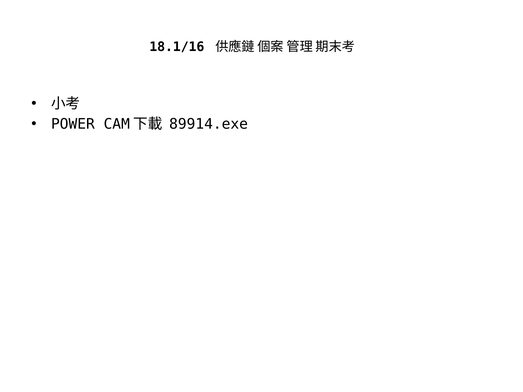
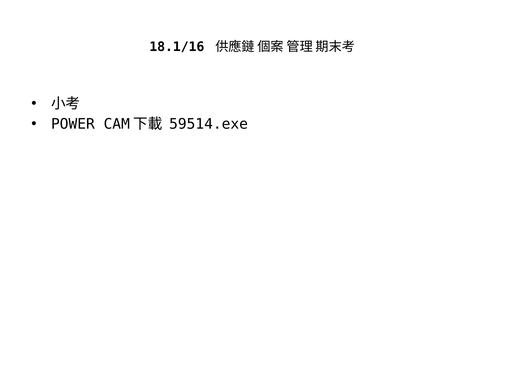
89914.exe: 89914.exe -> 59514.exe
